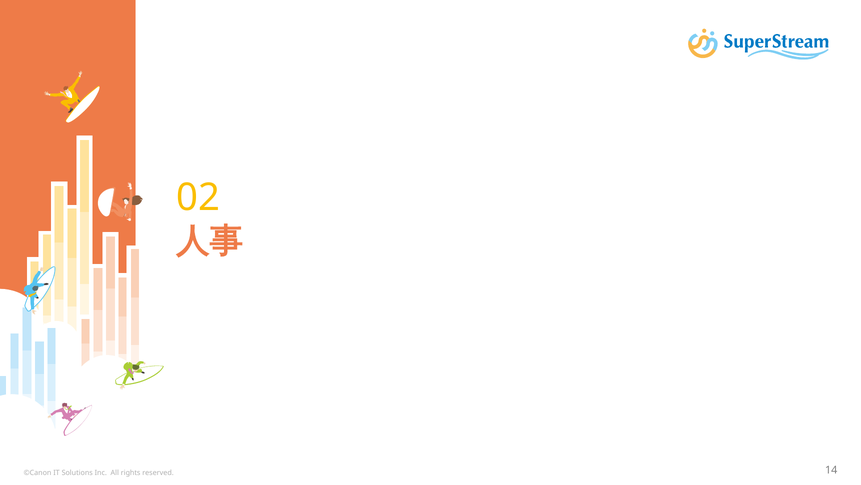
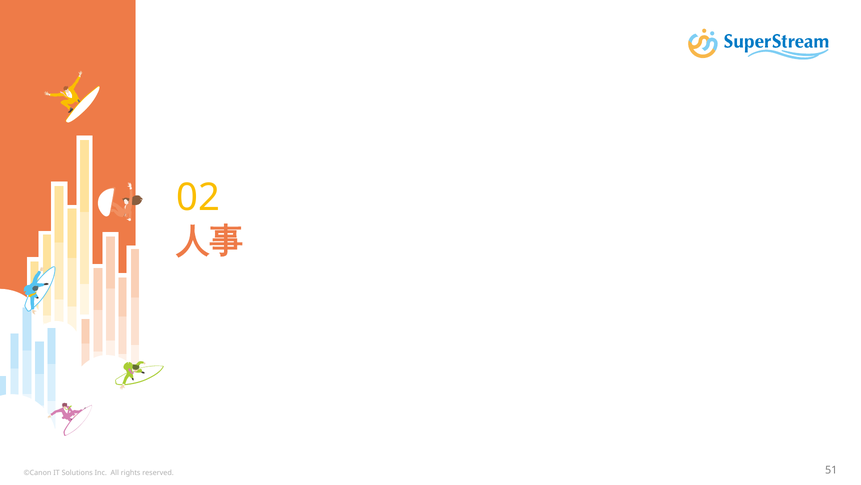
14: 14 -> 51
